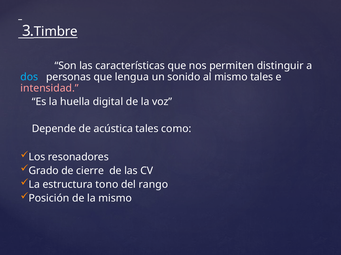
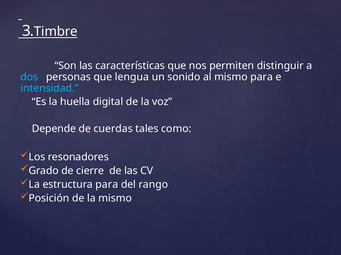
mismo tales: tales -> para
intensidad colour: pink -> light blue
acústica: acústica -> cuerdas
estructura tono: tono -> para
